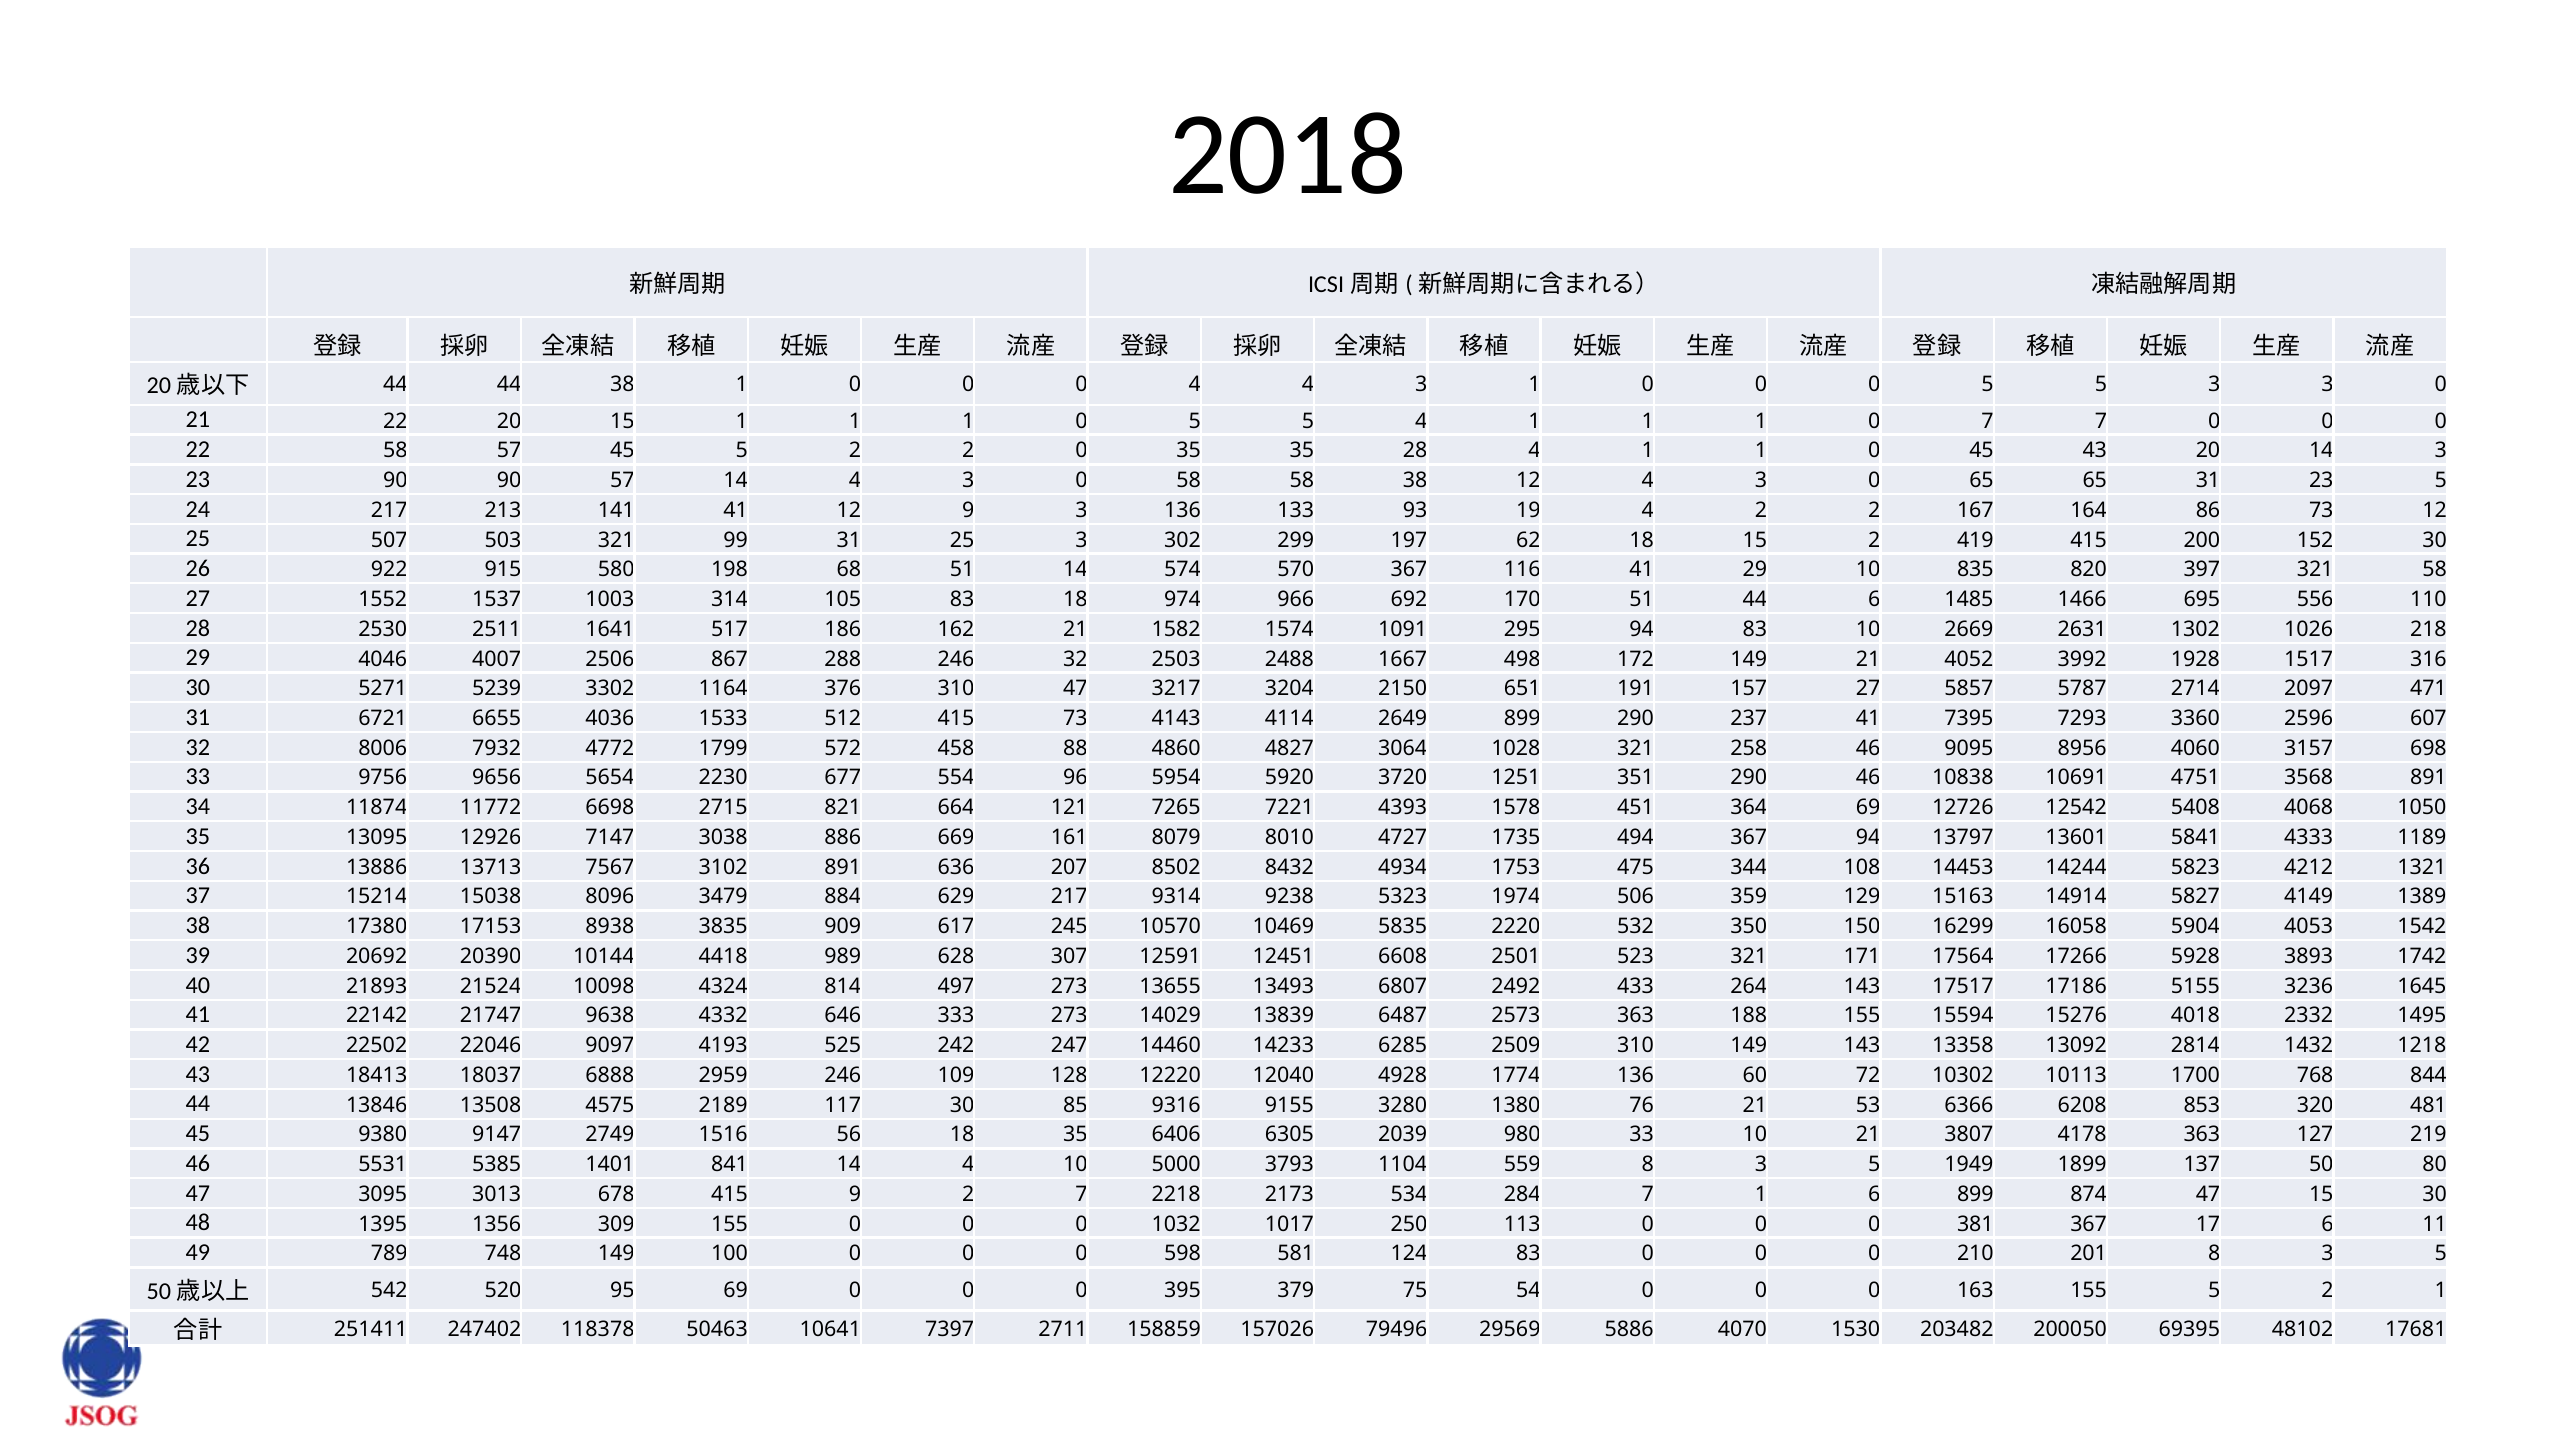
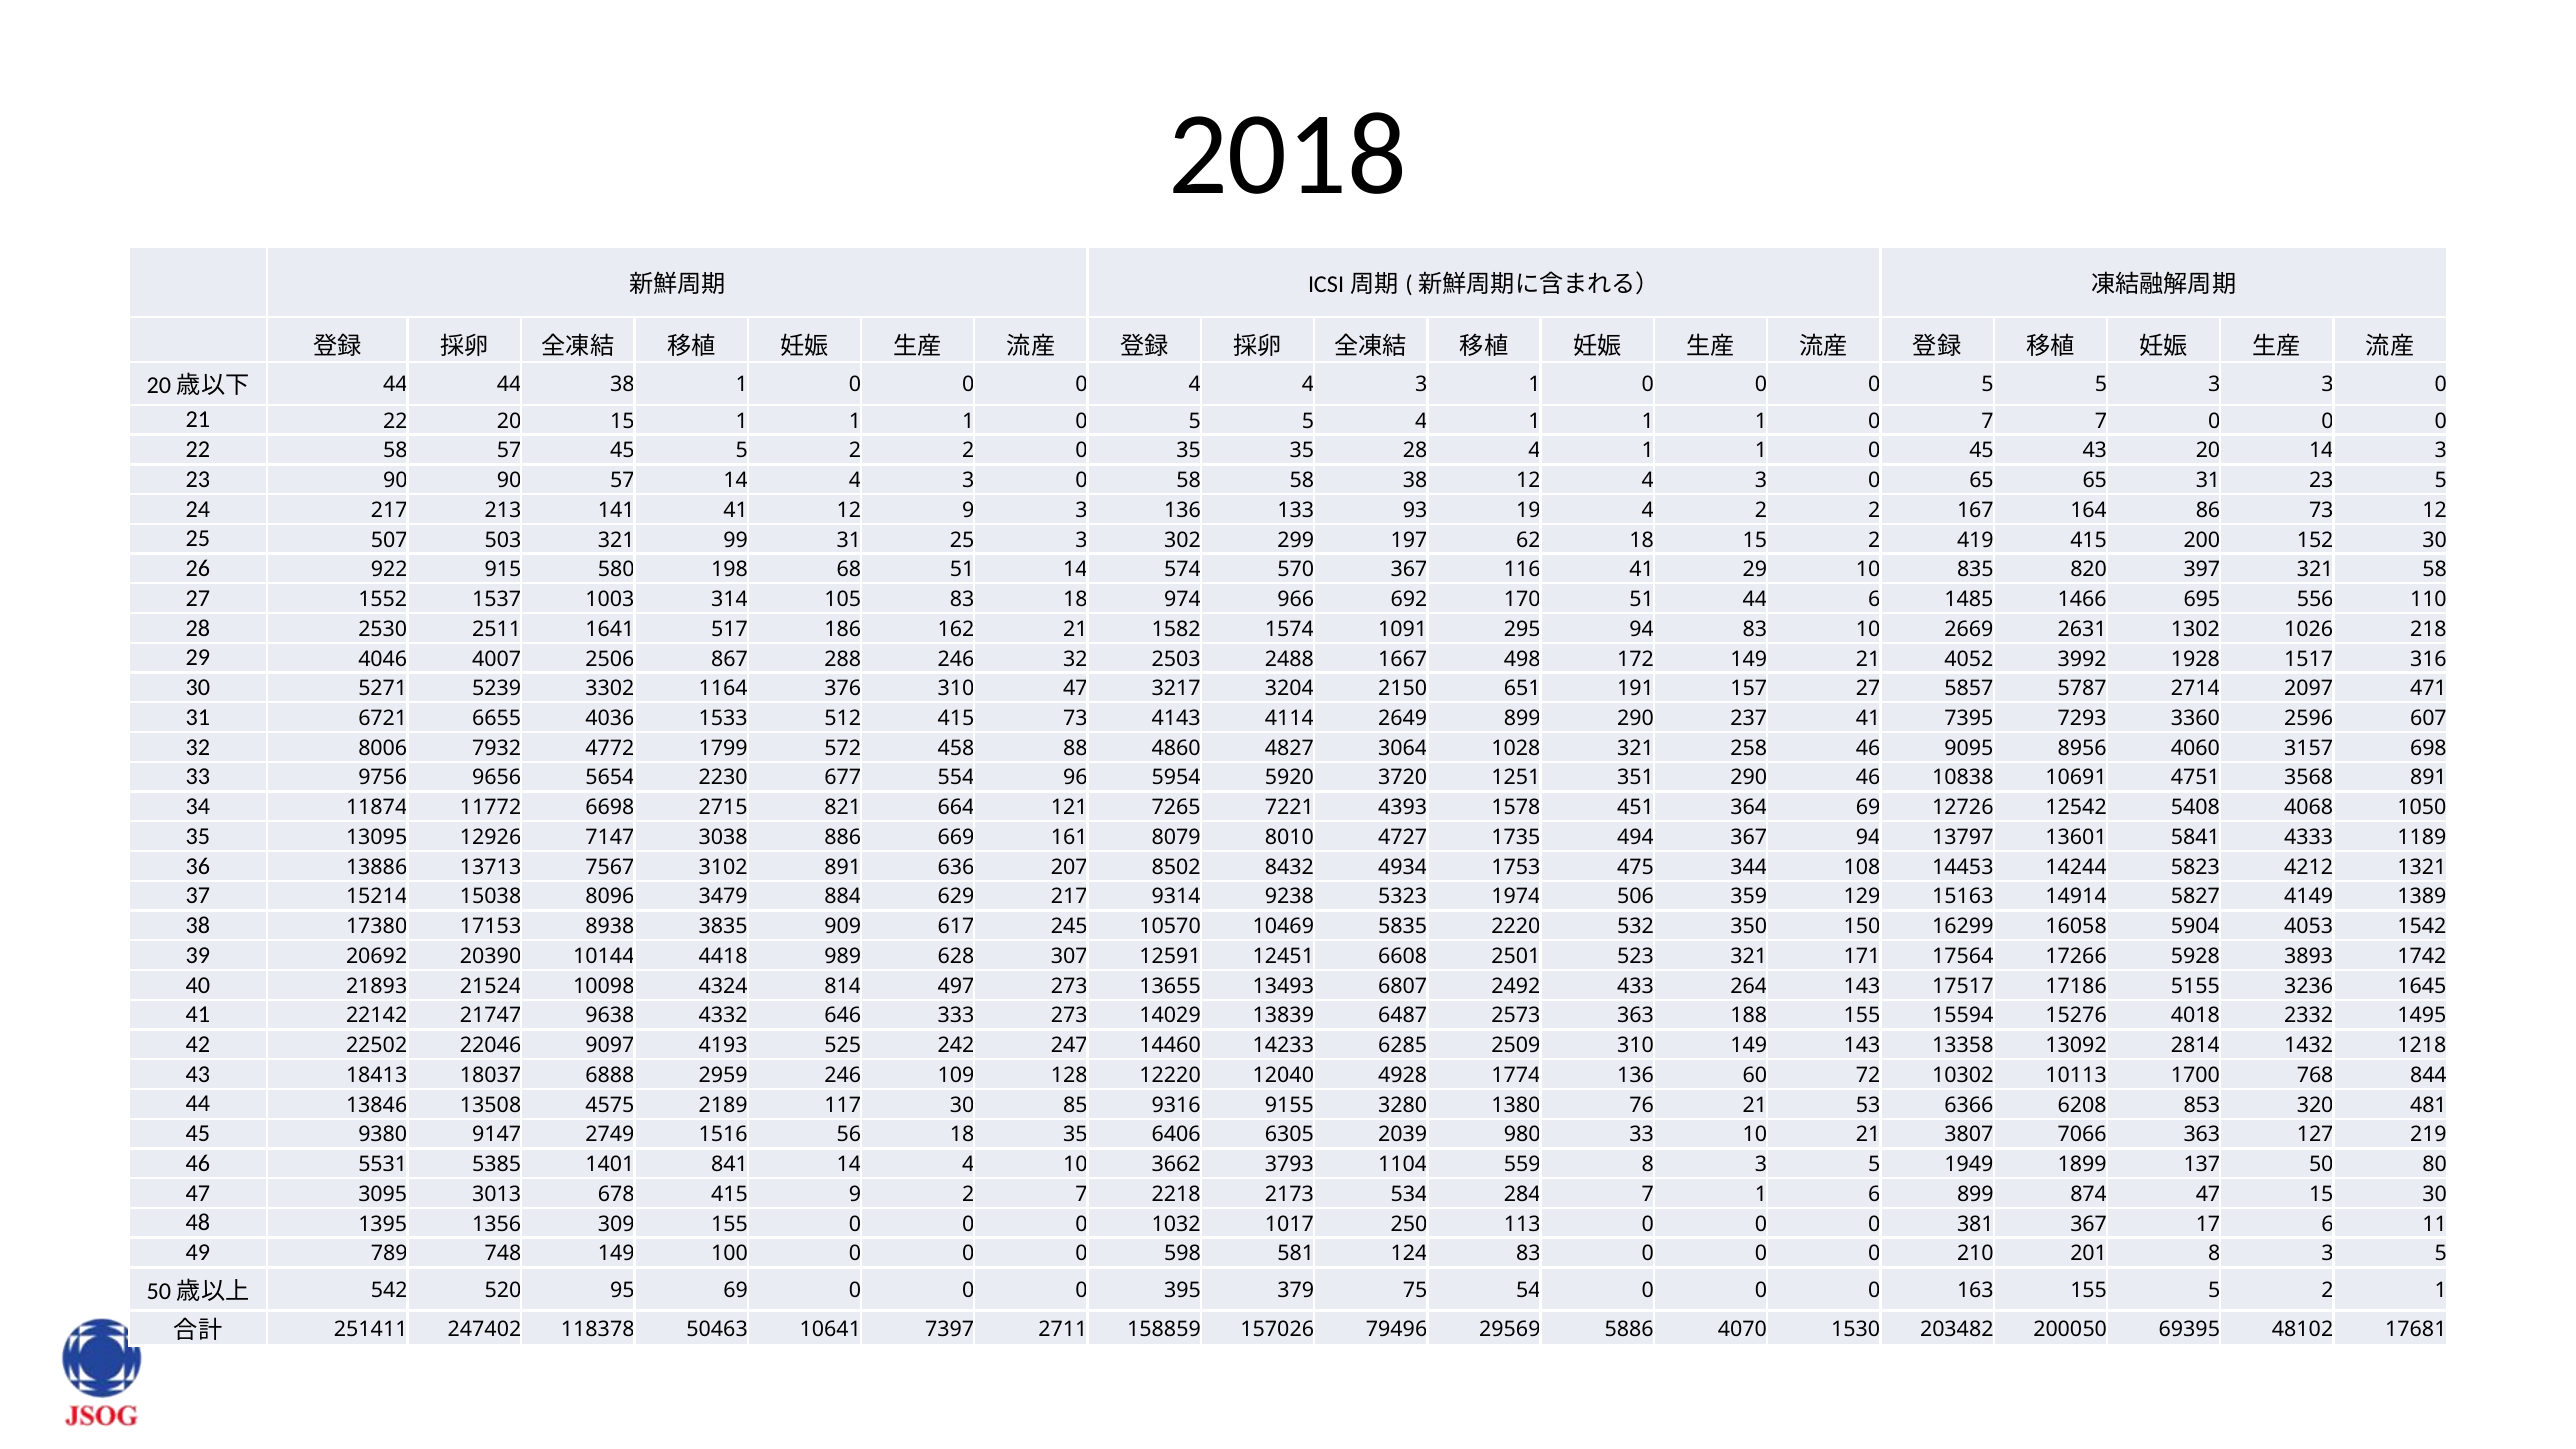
4178: 4178 -> 7066
5000: 5000 -> 3662
